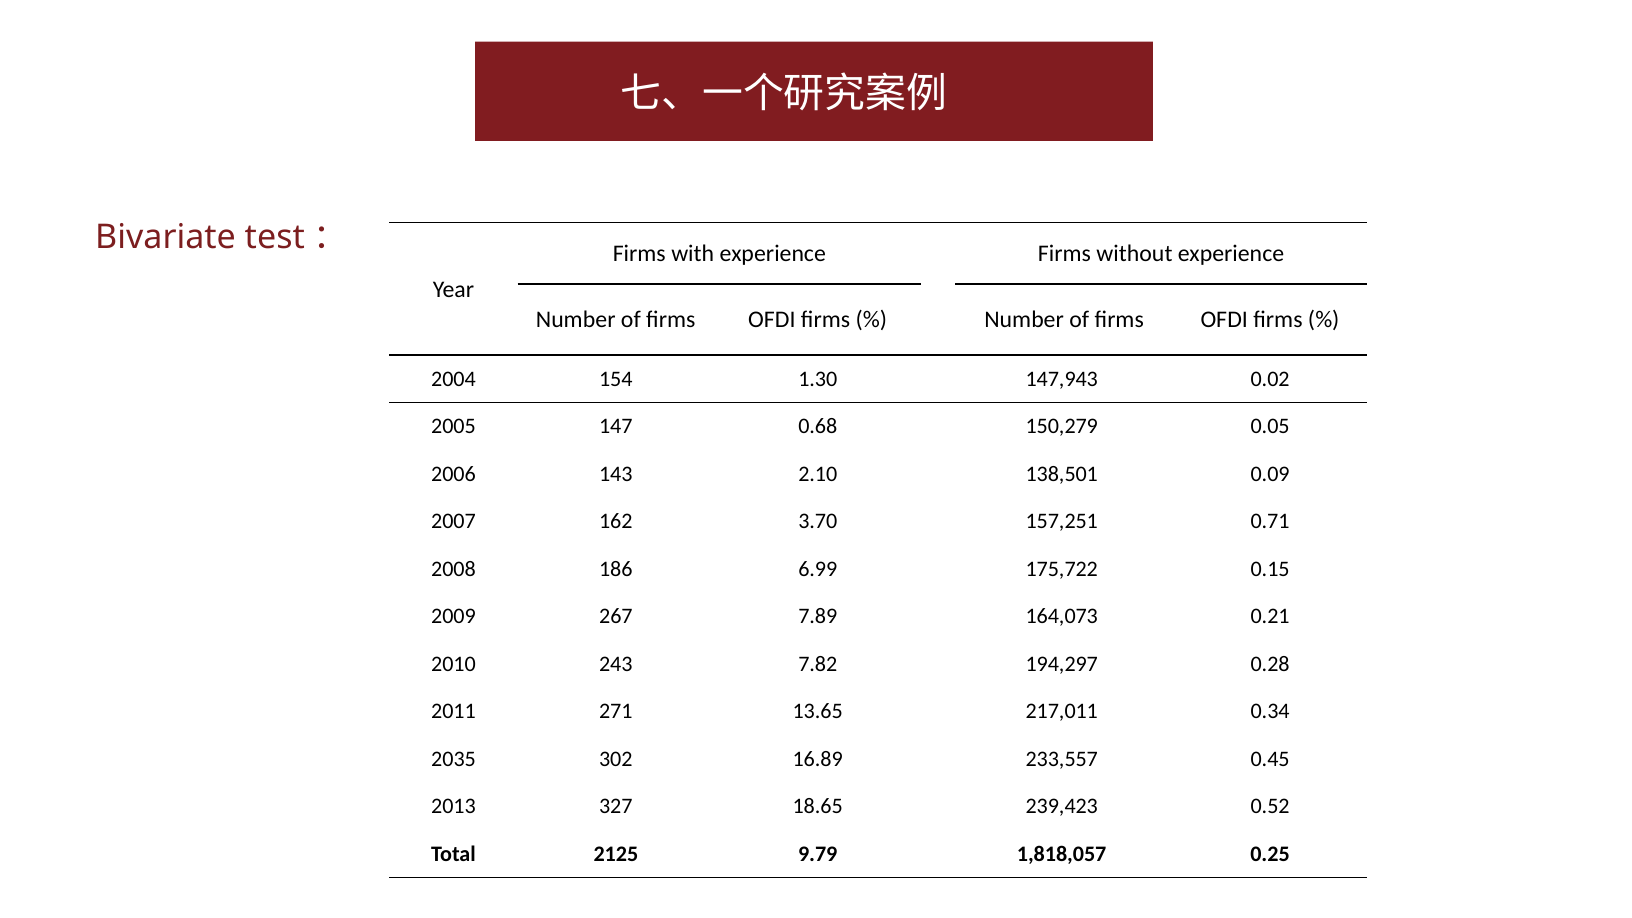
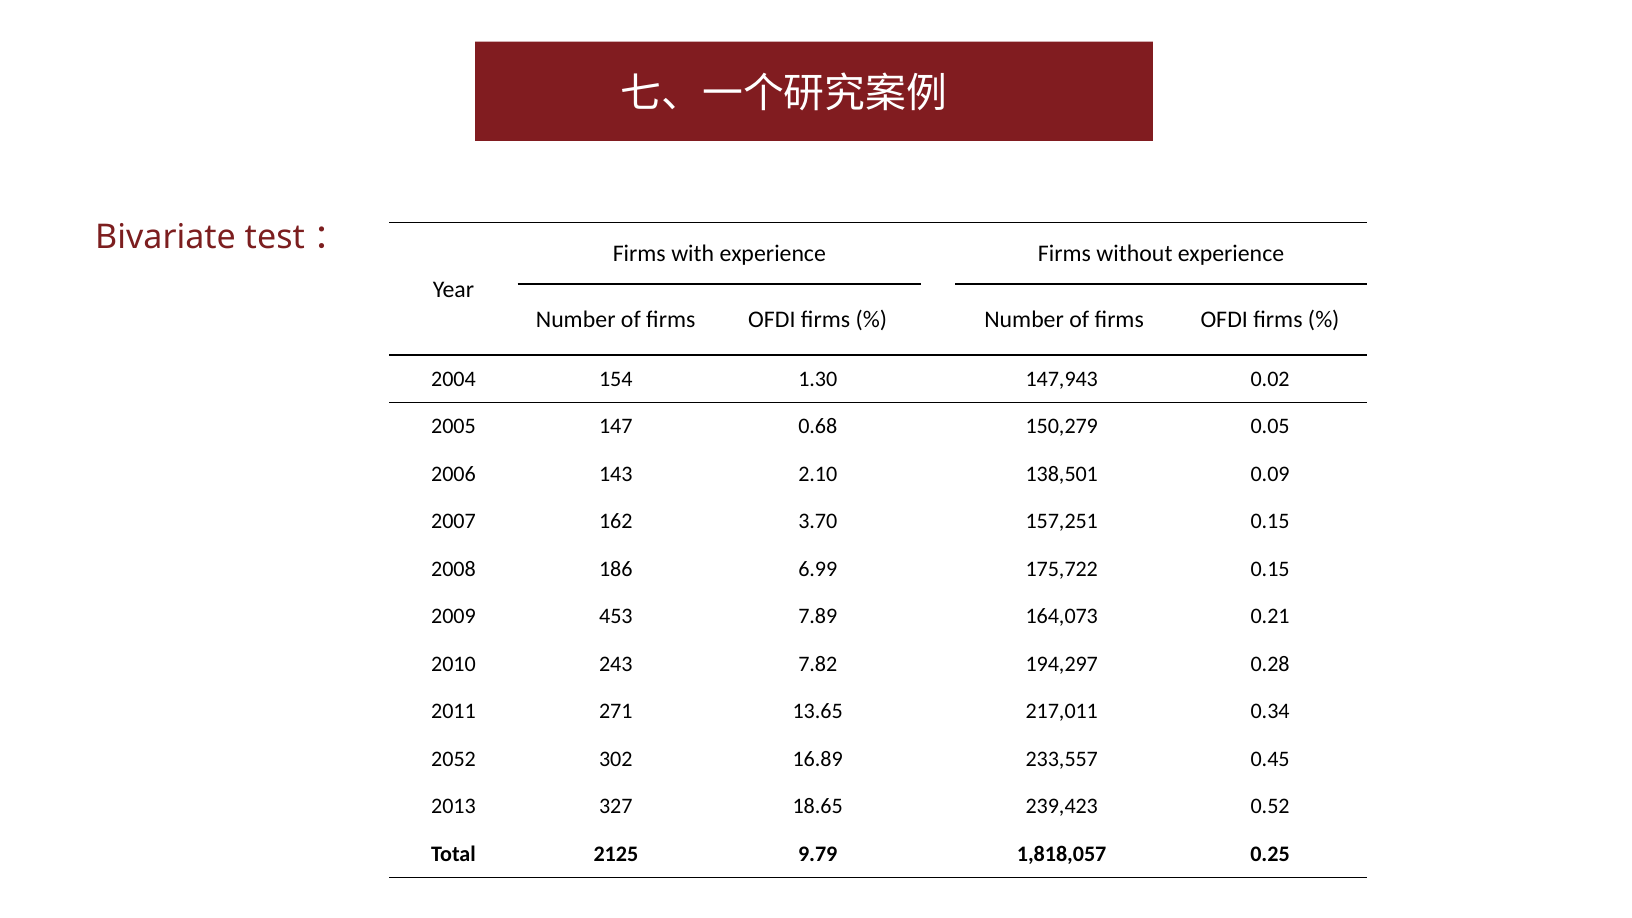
157,251 0.71: 0.71 -> 0.15
267: 267 -> 453
2035: 2035 -> 2052
